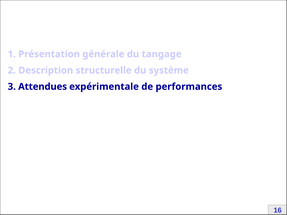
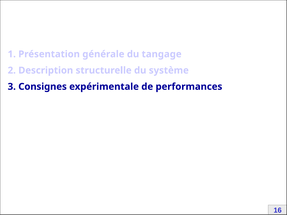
Attendues: Attendues -> Consignes
